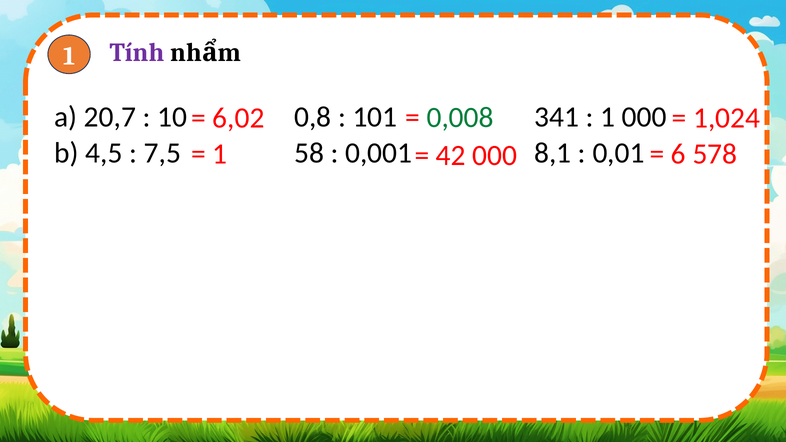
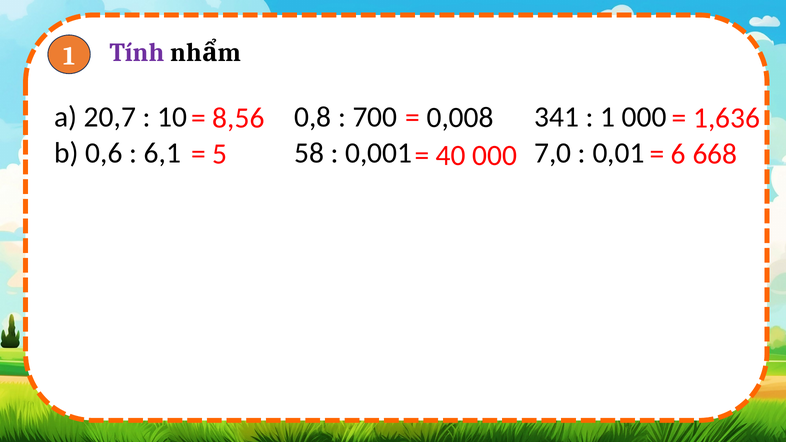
101: 101 -> 700
6,02: 6,02 -> 8,56
0,008 colour: green -> black
1,024: 1,024 -> 1,636
4,5: 4,5 -> 0,6
7,5: 7,5 -> 6,1
8,1: 8,1 -> 7,0
1 at (220, 154): 1 -> 5
42: 42 -> 40
578: 578 -> 668
